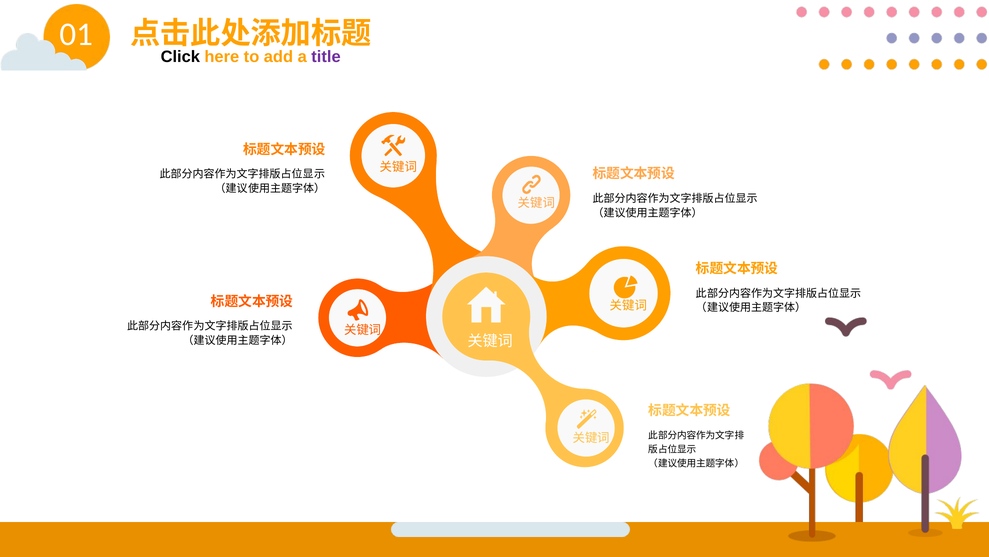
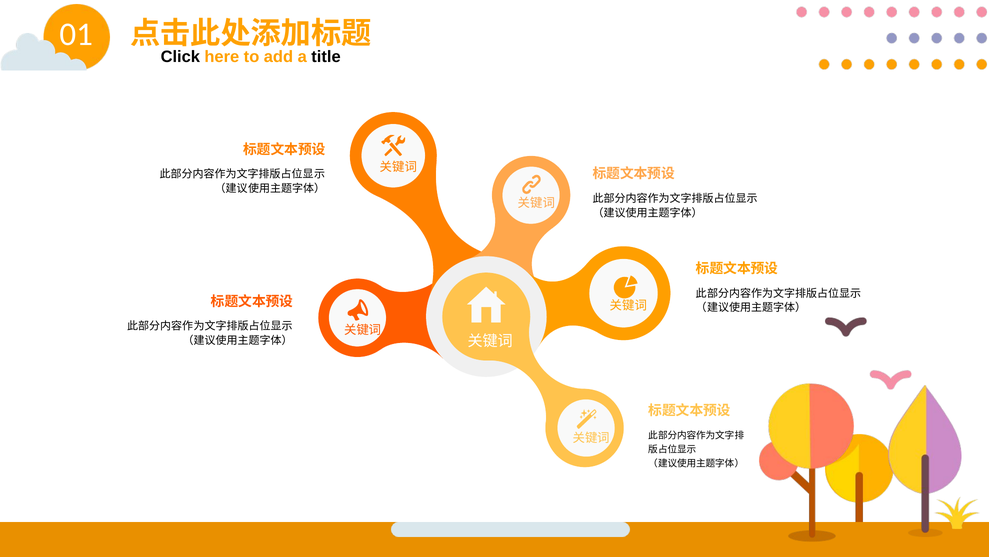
title colour: purple -> black
